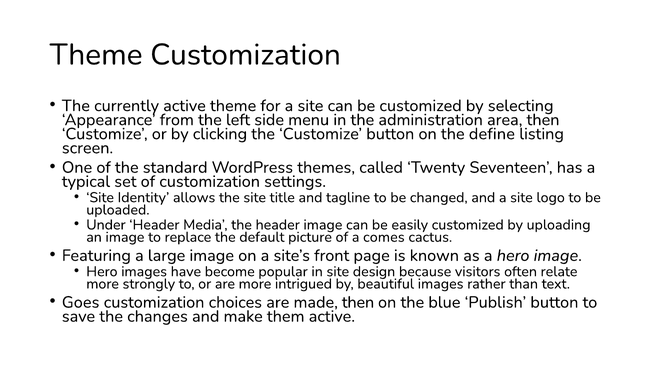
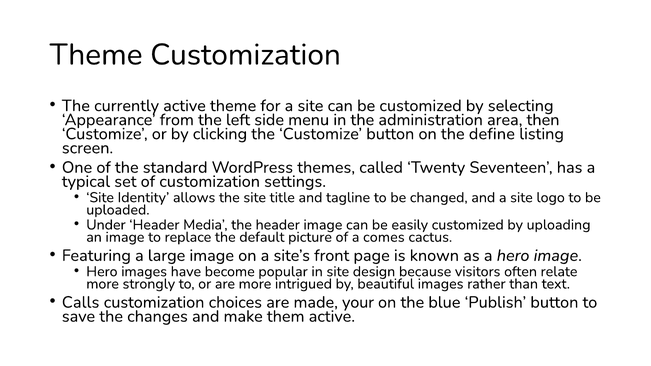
Goes: Goes -> Calls
made then: then -> your
